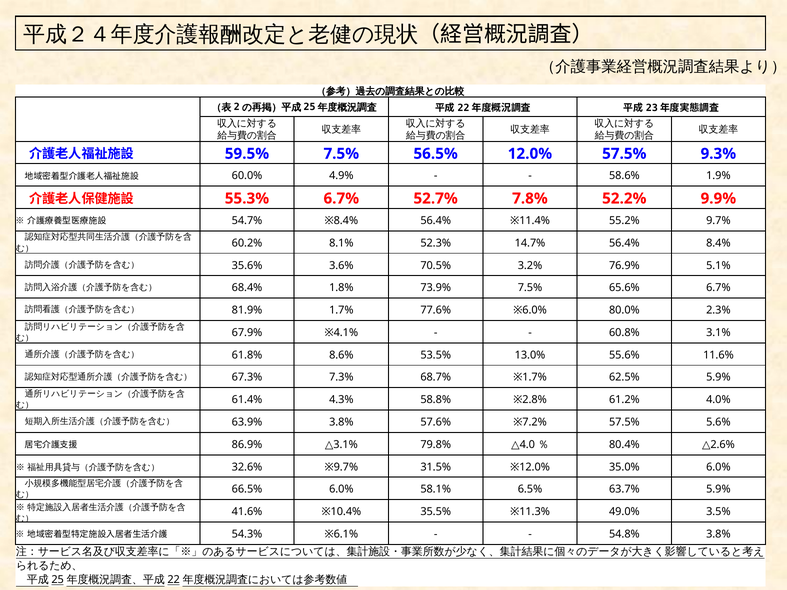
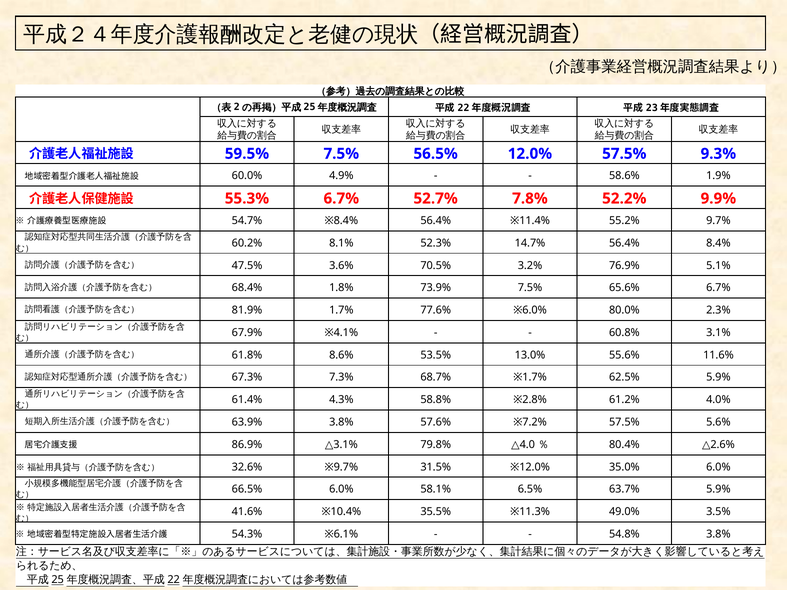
35.6%: 35.6% -> 47.5%
